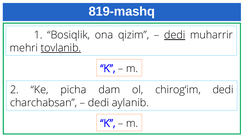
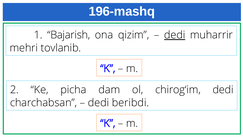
819-mashq: 819-mashq -> 196-mashq
Bosiqlik: Bosiqlik -> Bajarish
tovlanib underline: present -> none
aylanib: aylanib -> beribdi
